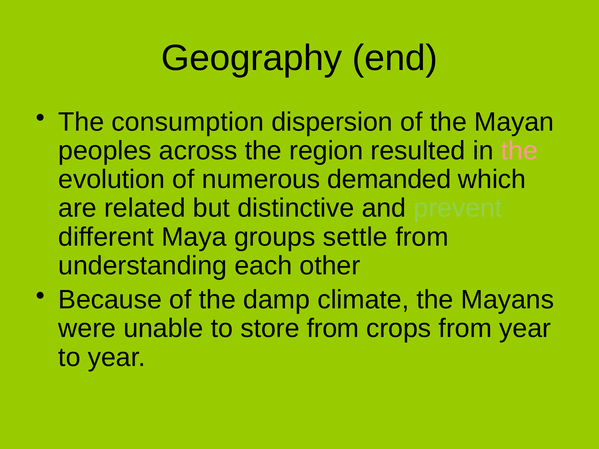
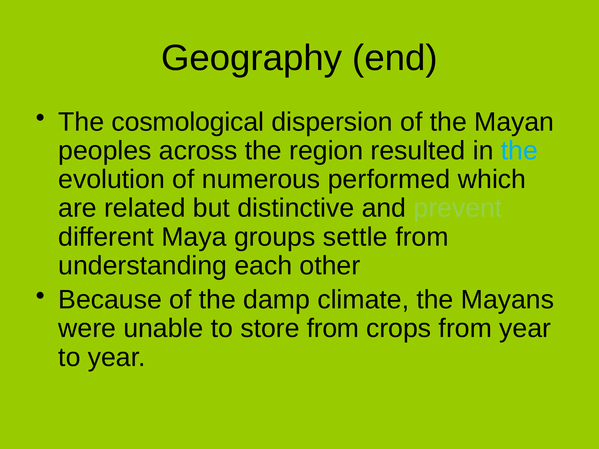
consumption: consumption -> cosmological
the at (519, 151) colour: pink -> light blue
demanded: demanded -> performed
